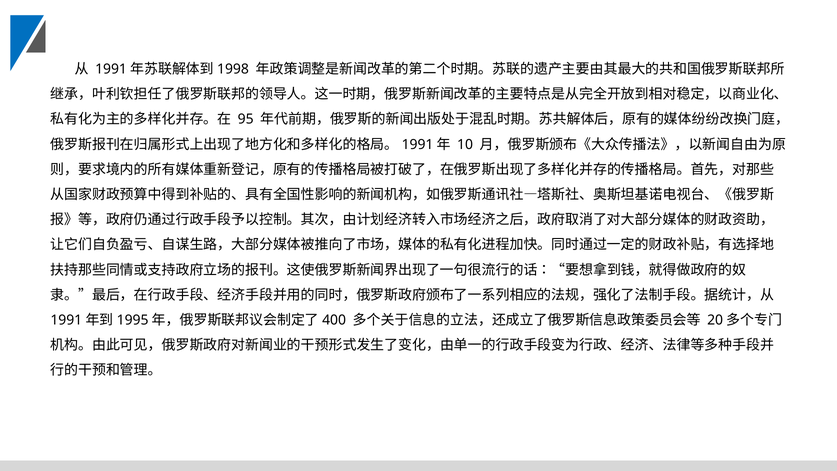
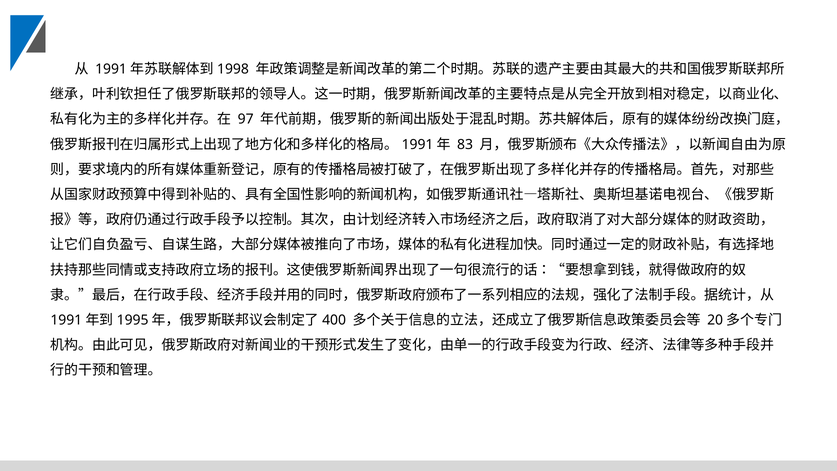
95: 95 -> 97
10: 10 -> 83
